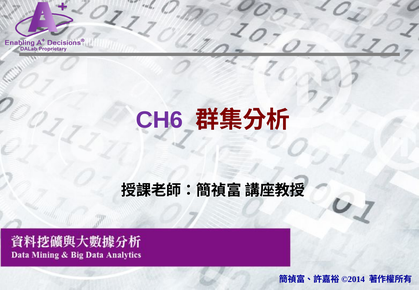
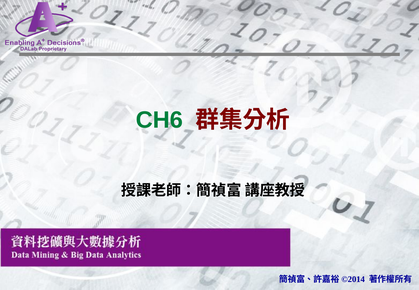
CH6 colour: purple -> green
